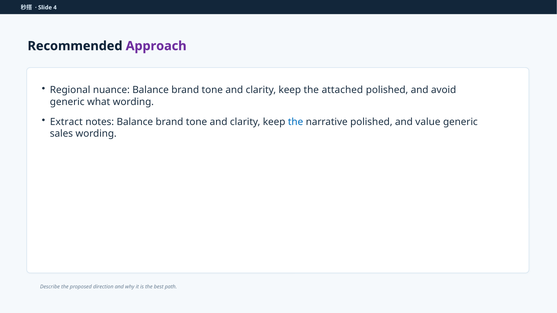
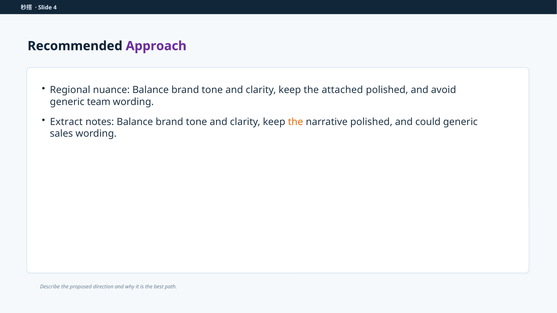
what: what -> team
the at (296, 122) colour: blue -> orange
value: value -> could
